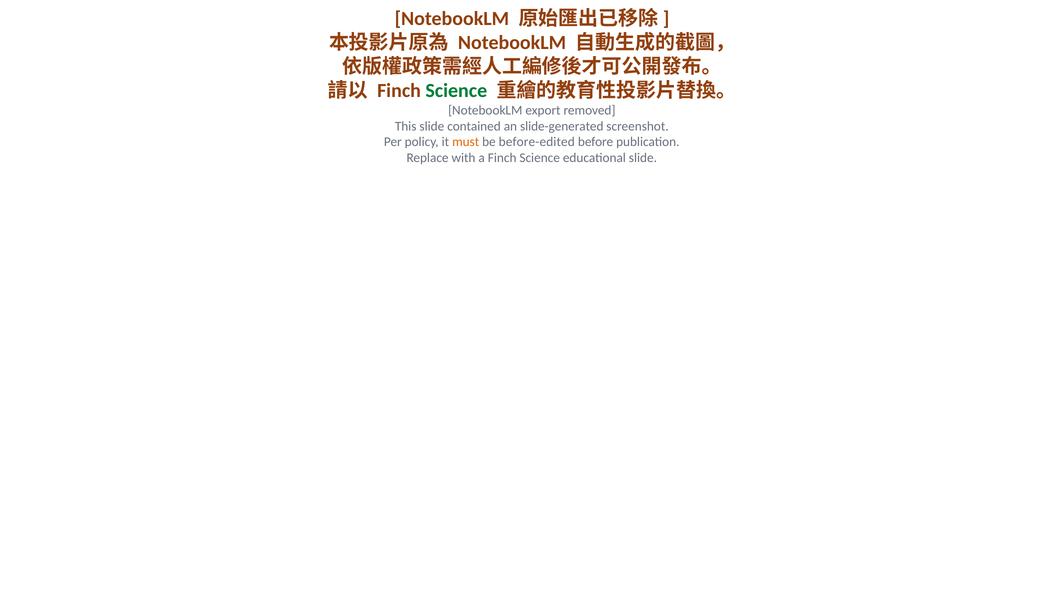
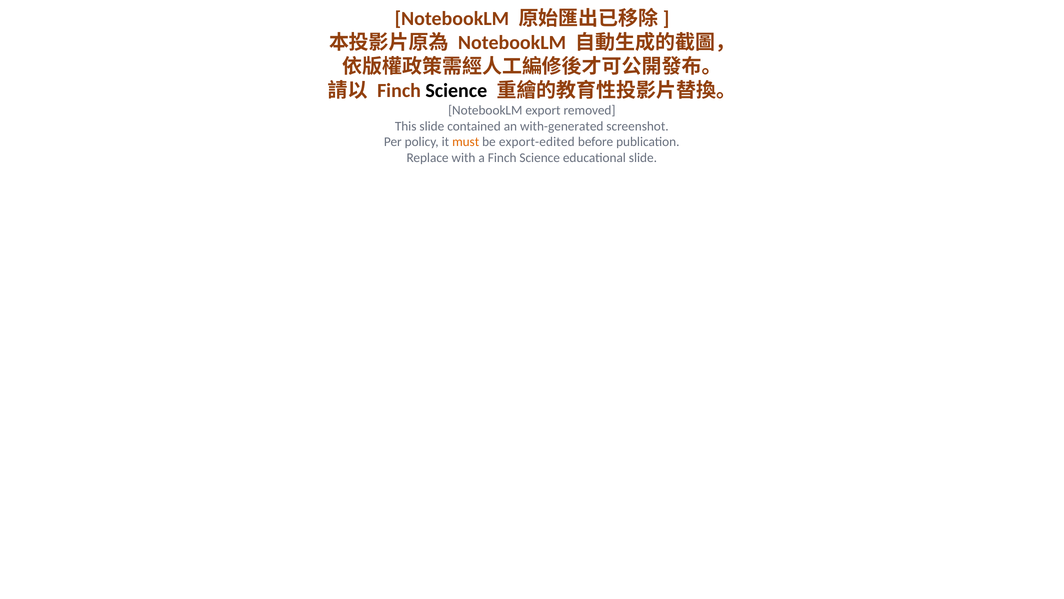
Science at (456, 91) colour: green -> black
slide-generated: slide-generated -> with-generated
before-edited: before-edited -> export-edited
